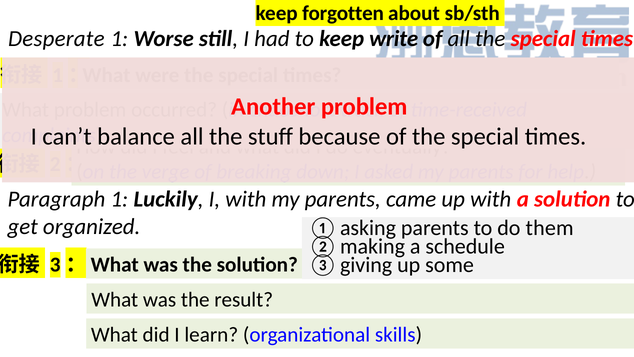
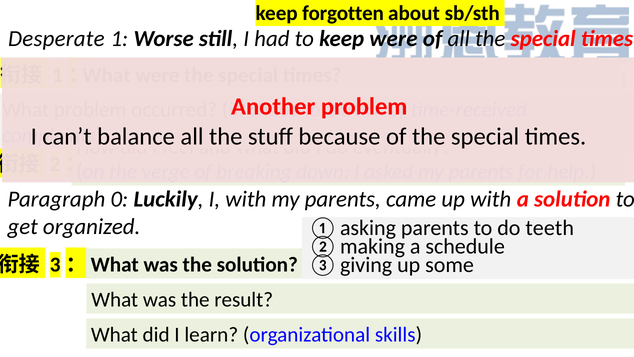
keep write: write -> were
Paragraph 1: 1 -> 0
them: them -> teeth
